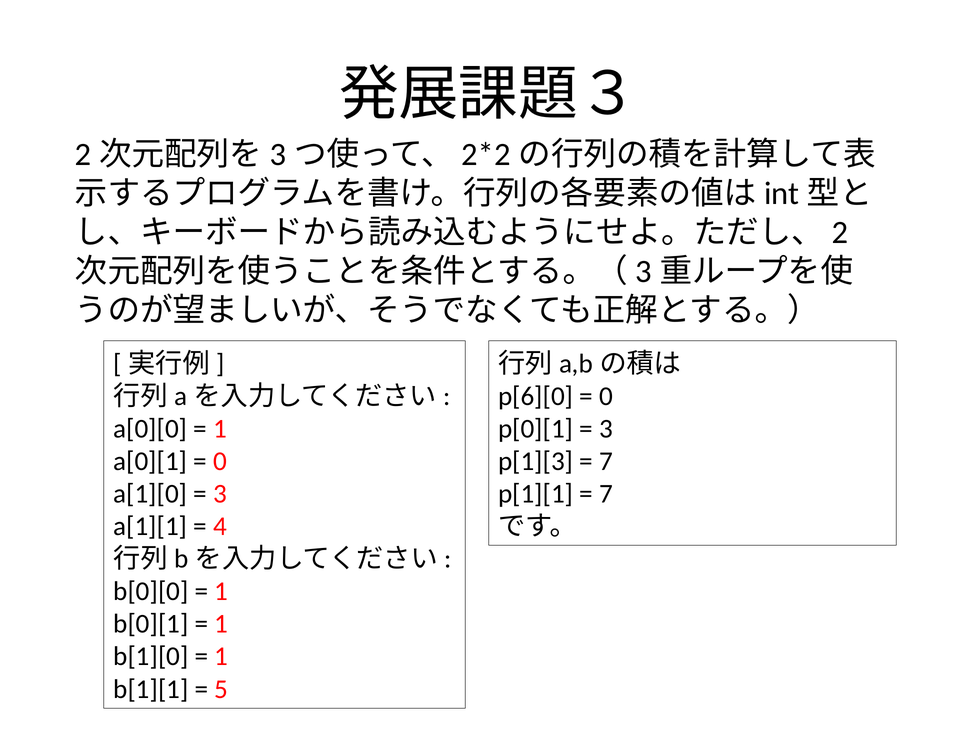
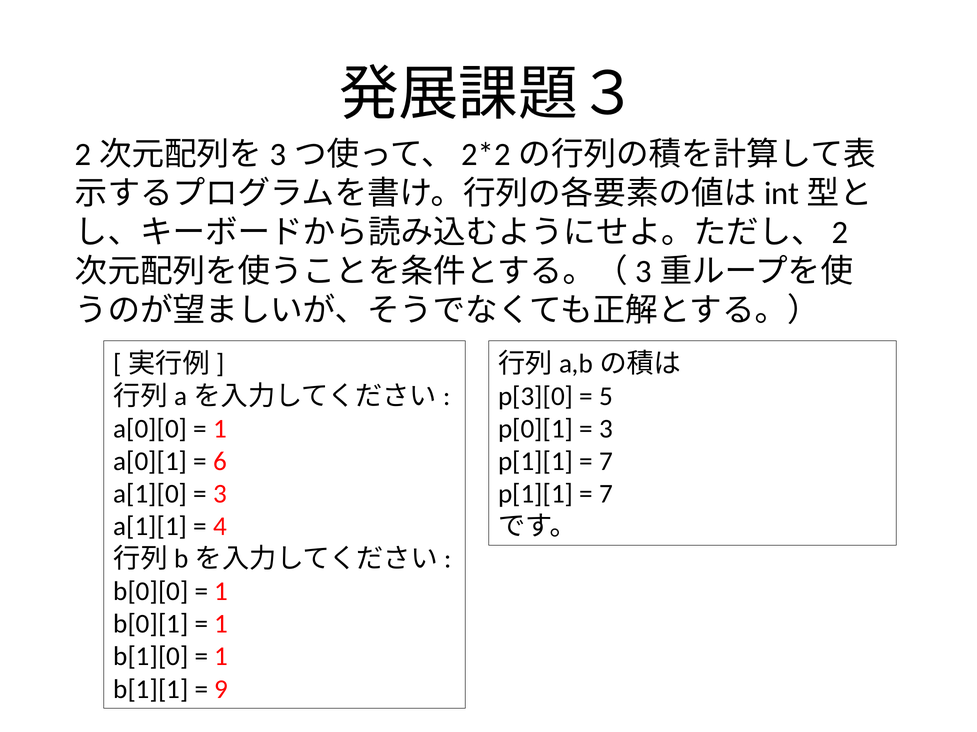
p[6][0: p[6][0 -> p[3][0
0 at (606, 397): 0 -> 5
0 at (220, 462): 0 -> 6
p[1][3 at (536, 462): p[1][3 -> p[1][1
5: 5 -> 9
